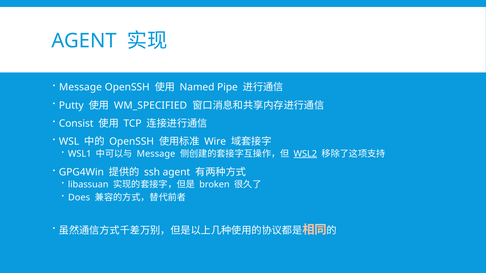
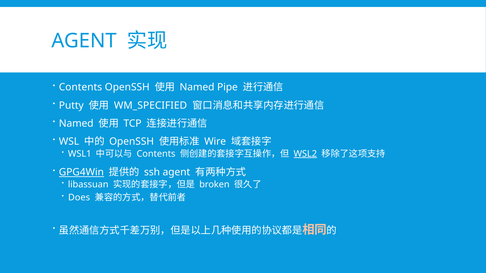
Message at (80, 87): Message -> Contents
Consist at (76, 124): Consist -> Named
Message at (156, 154): Message -> Contents
GPG4Win underline: none -> present
